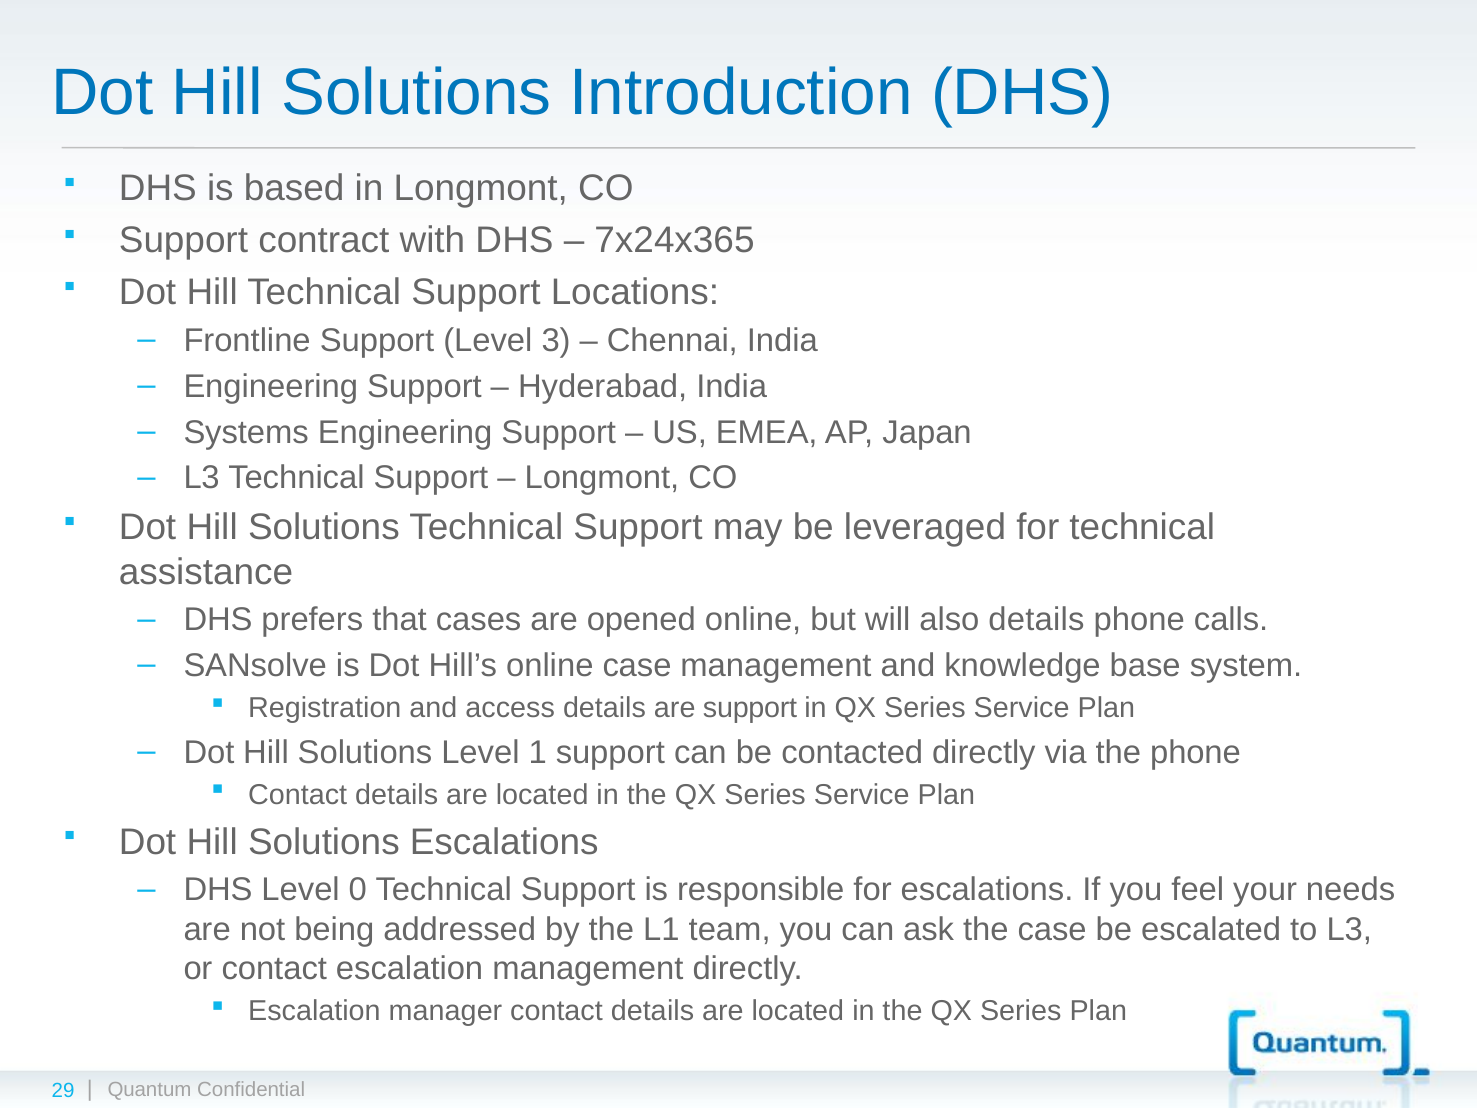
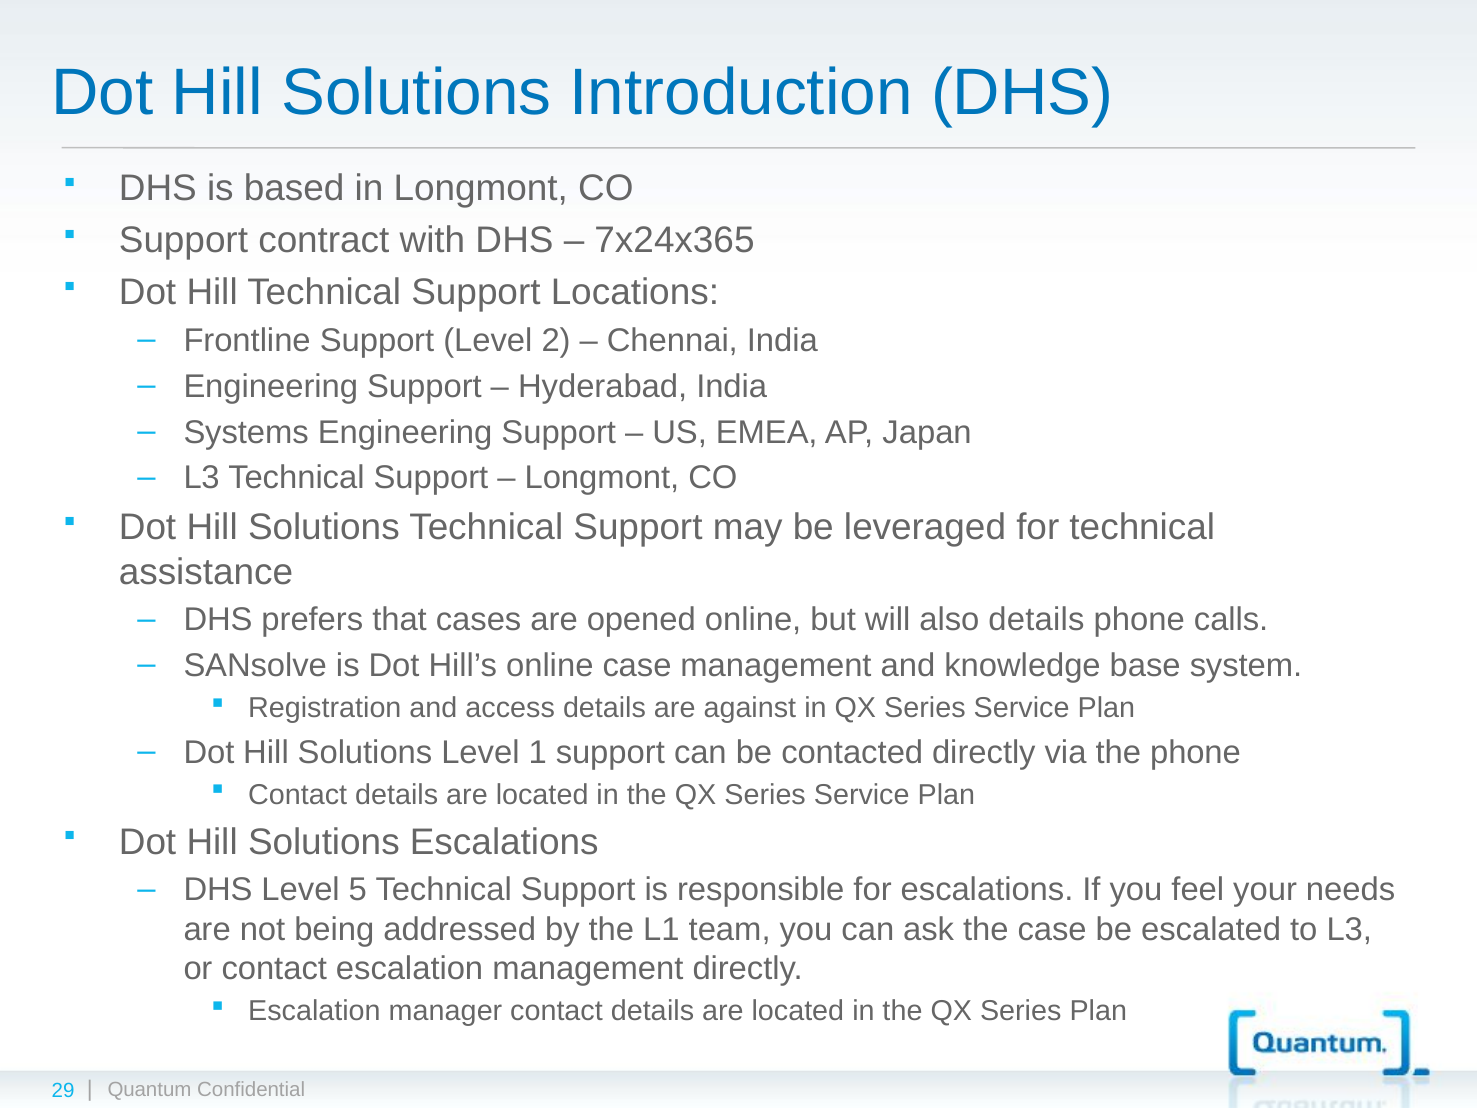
3: 3 -> 2
are support: support -> against
0: 0 -> 5
